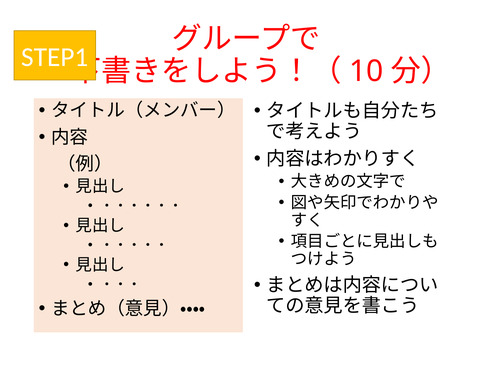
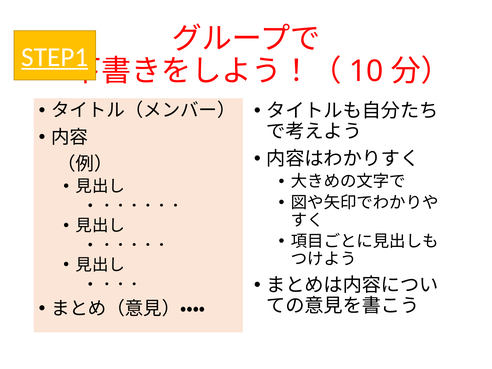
STEP1 underline: none -> present
